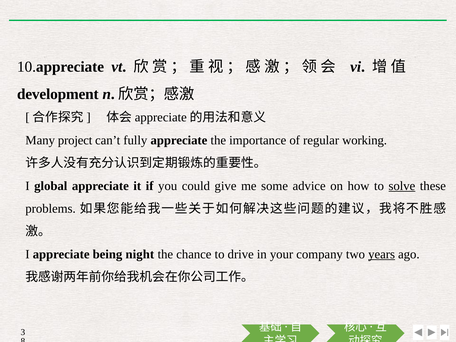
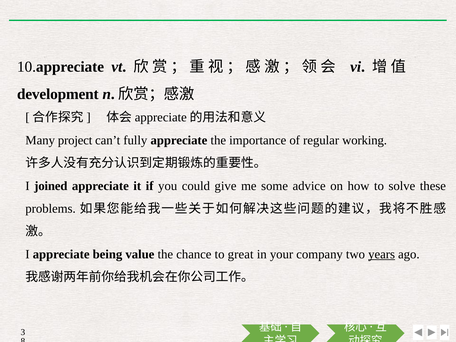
global: global -> joined
solve underline: present -> none
night: night -> value
drive: drive -> great
